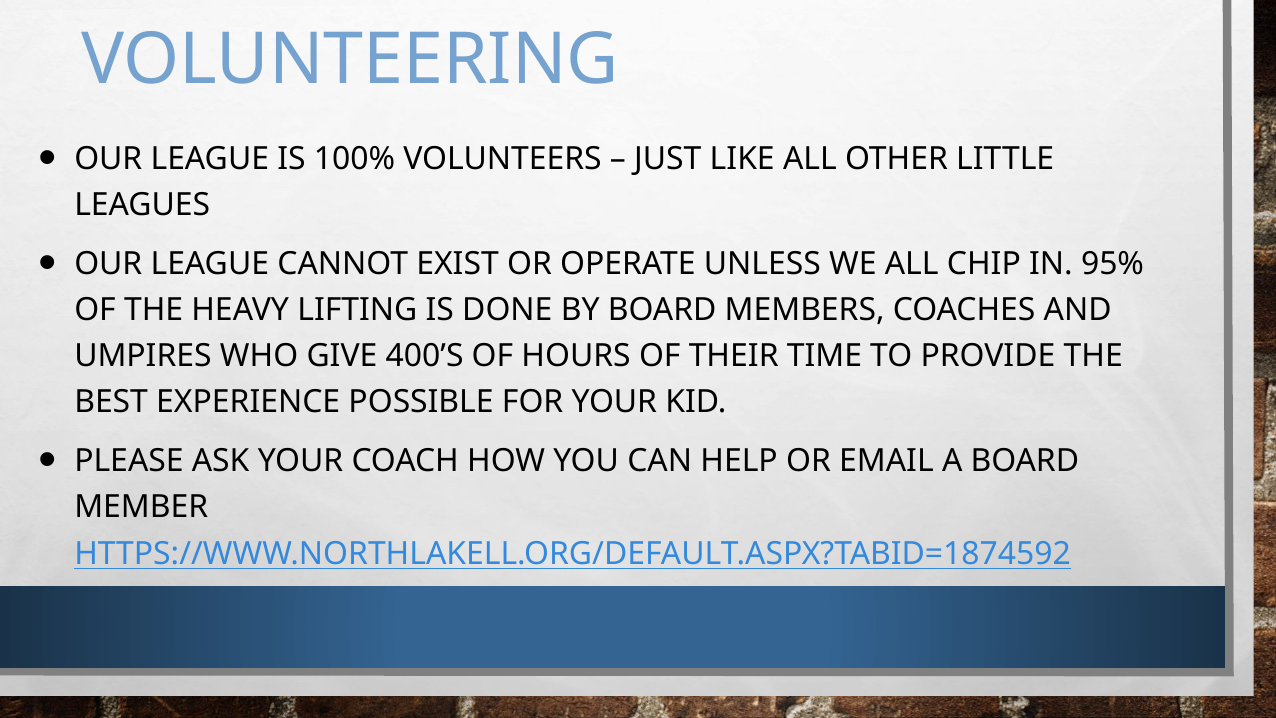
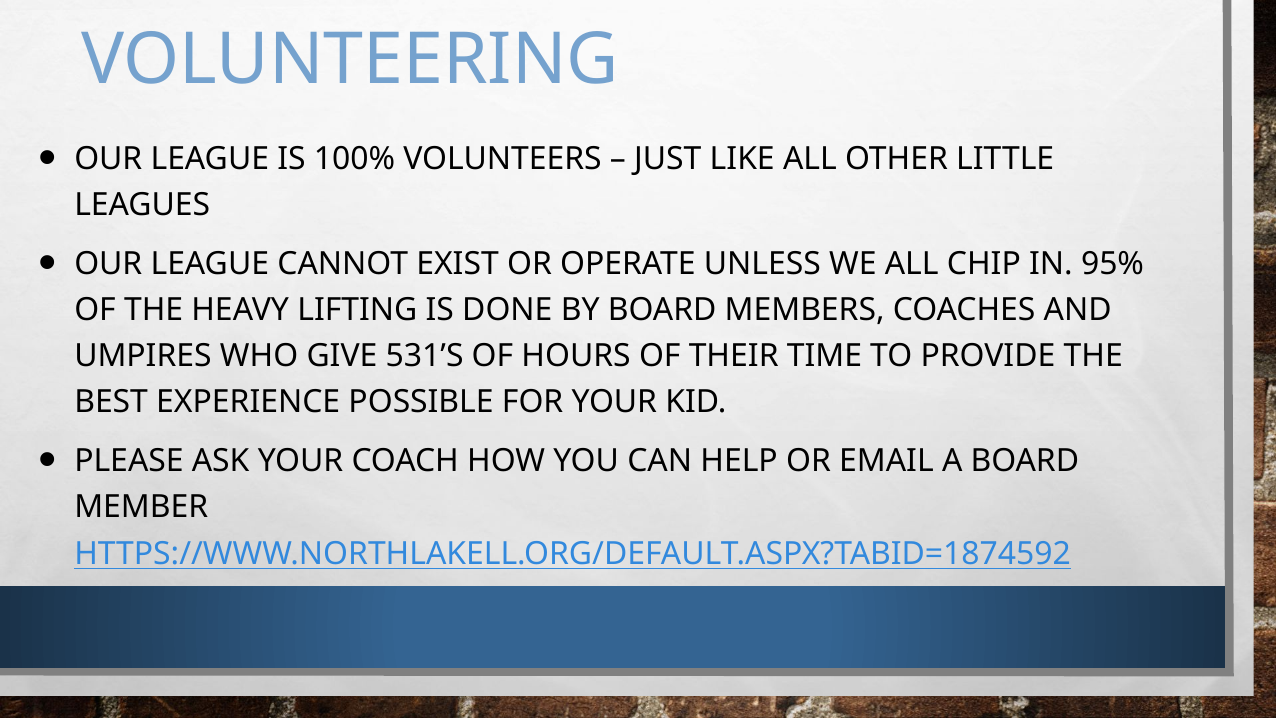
400’S: 400’S -> 531’S
